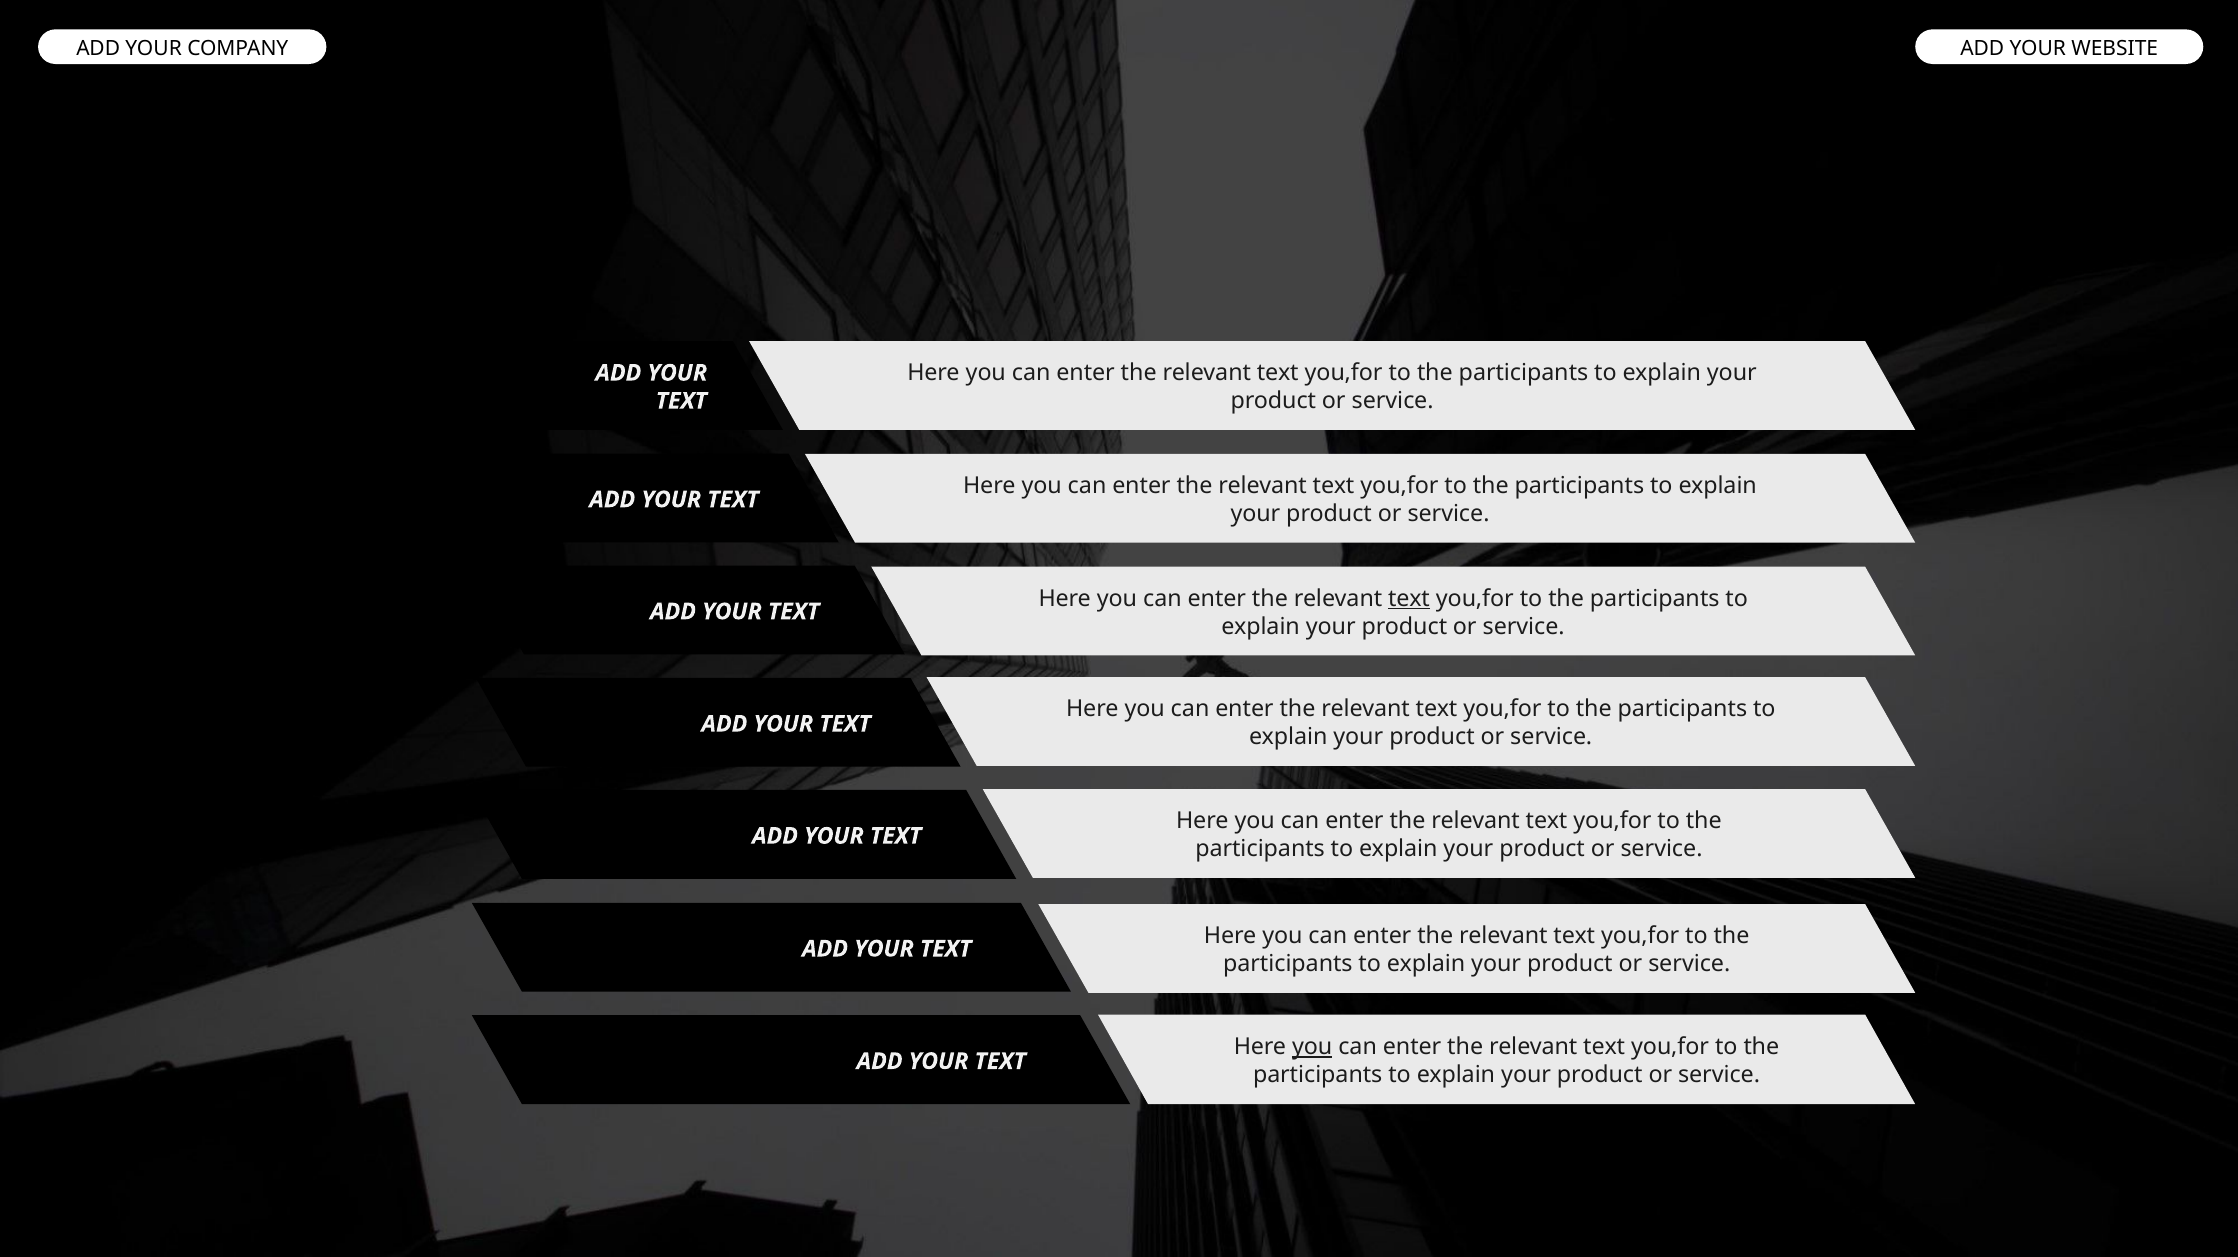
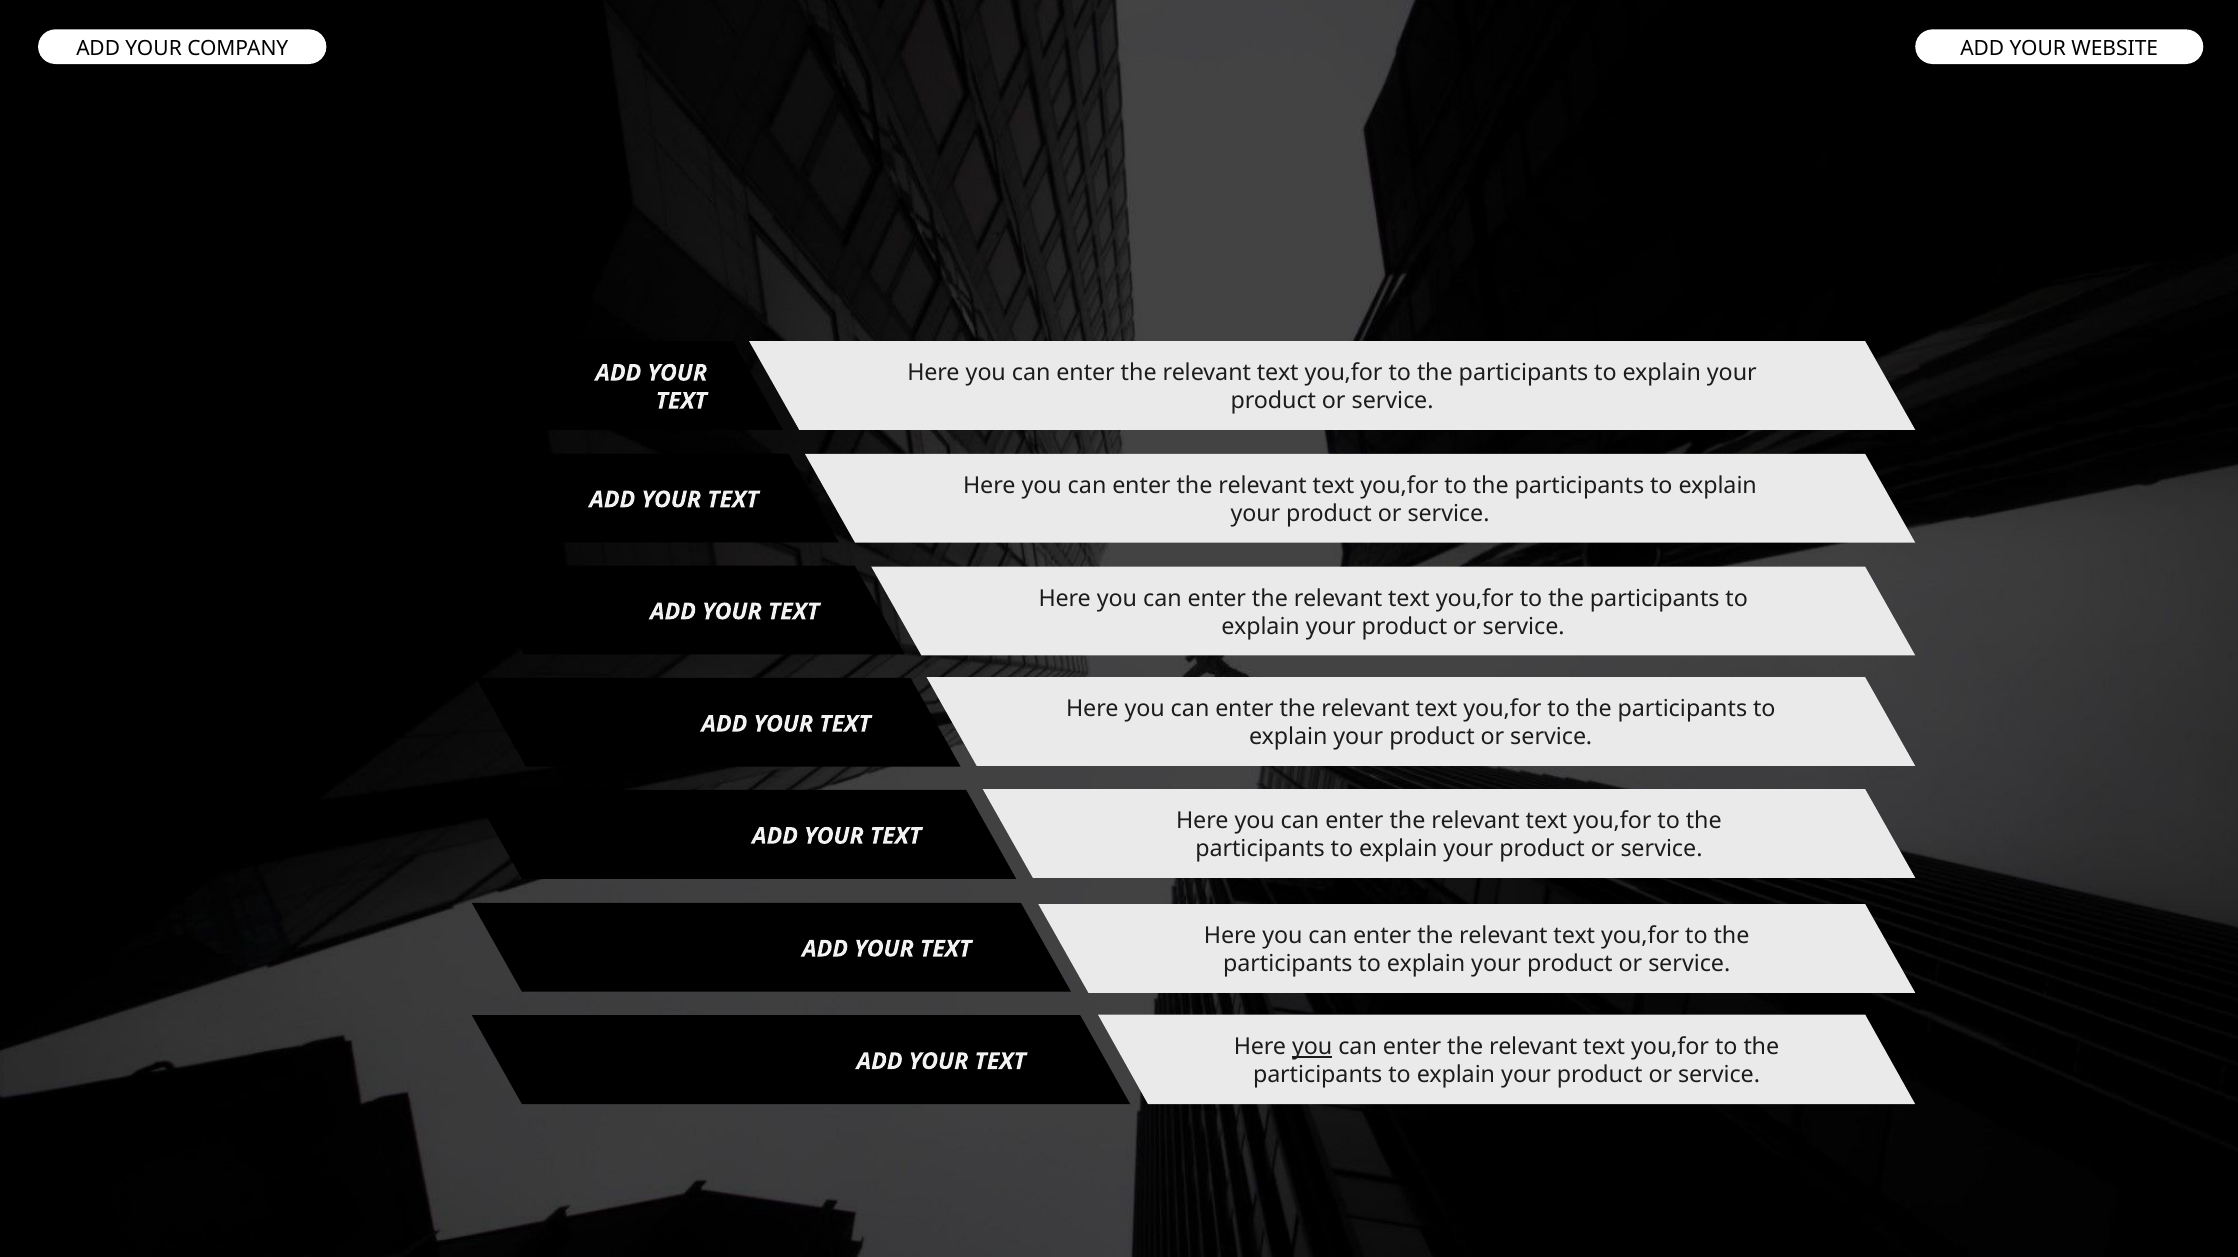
text at (1409, 598) underline: present -> none
